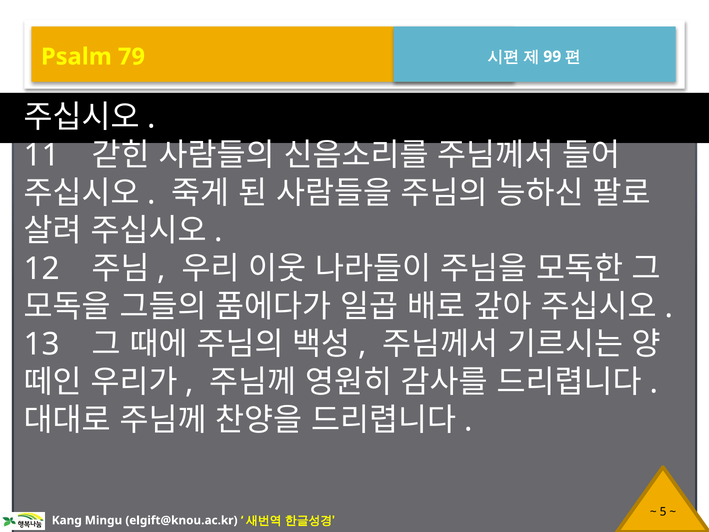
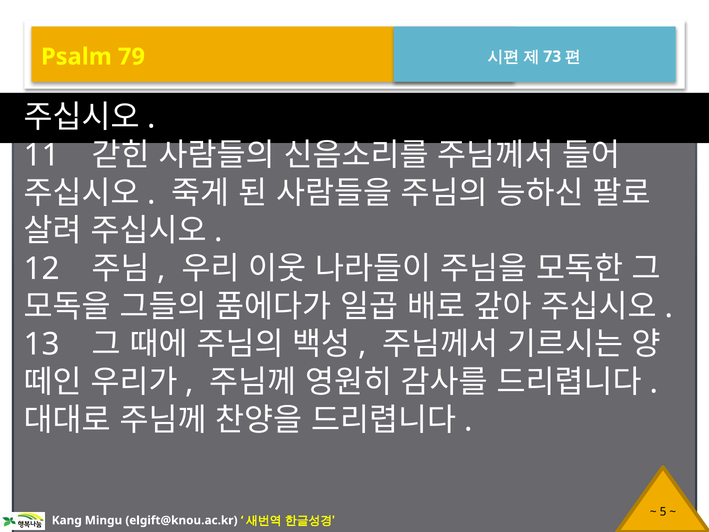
99: 99 -> 73
